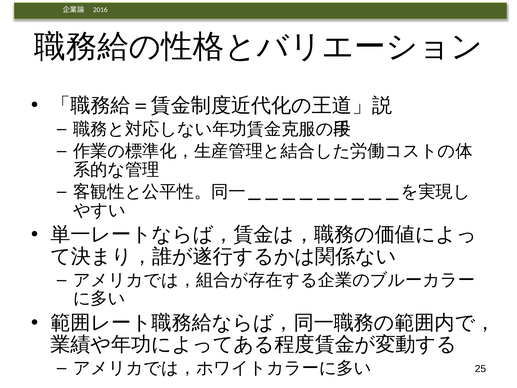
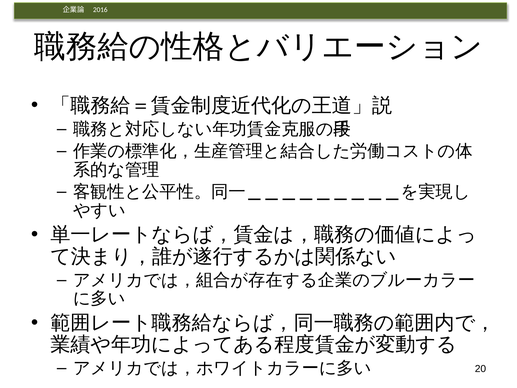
25: 25 -> 20
